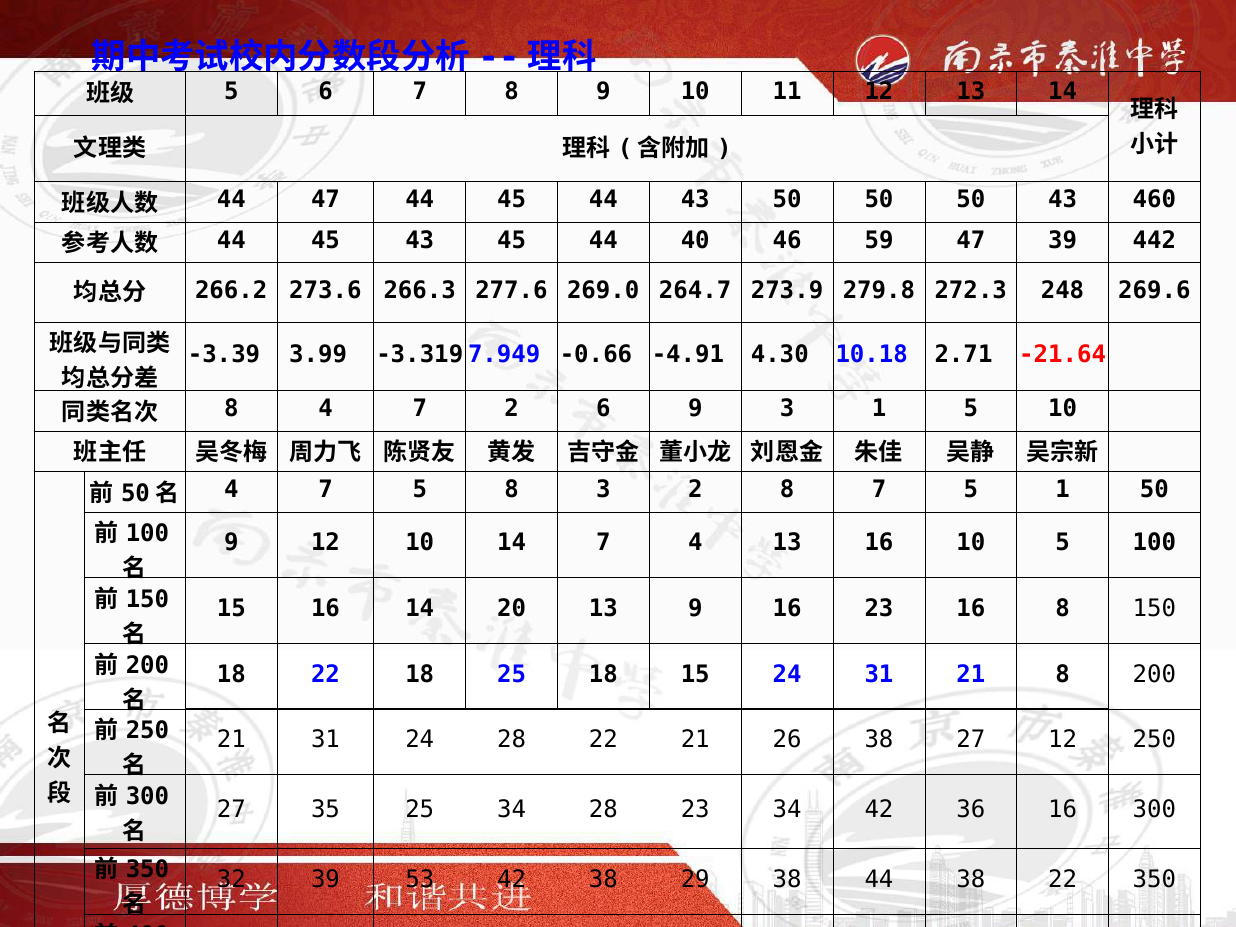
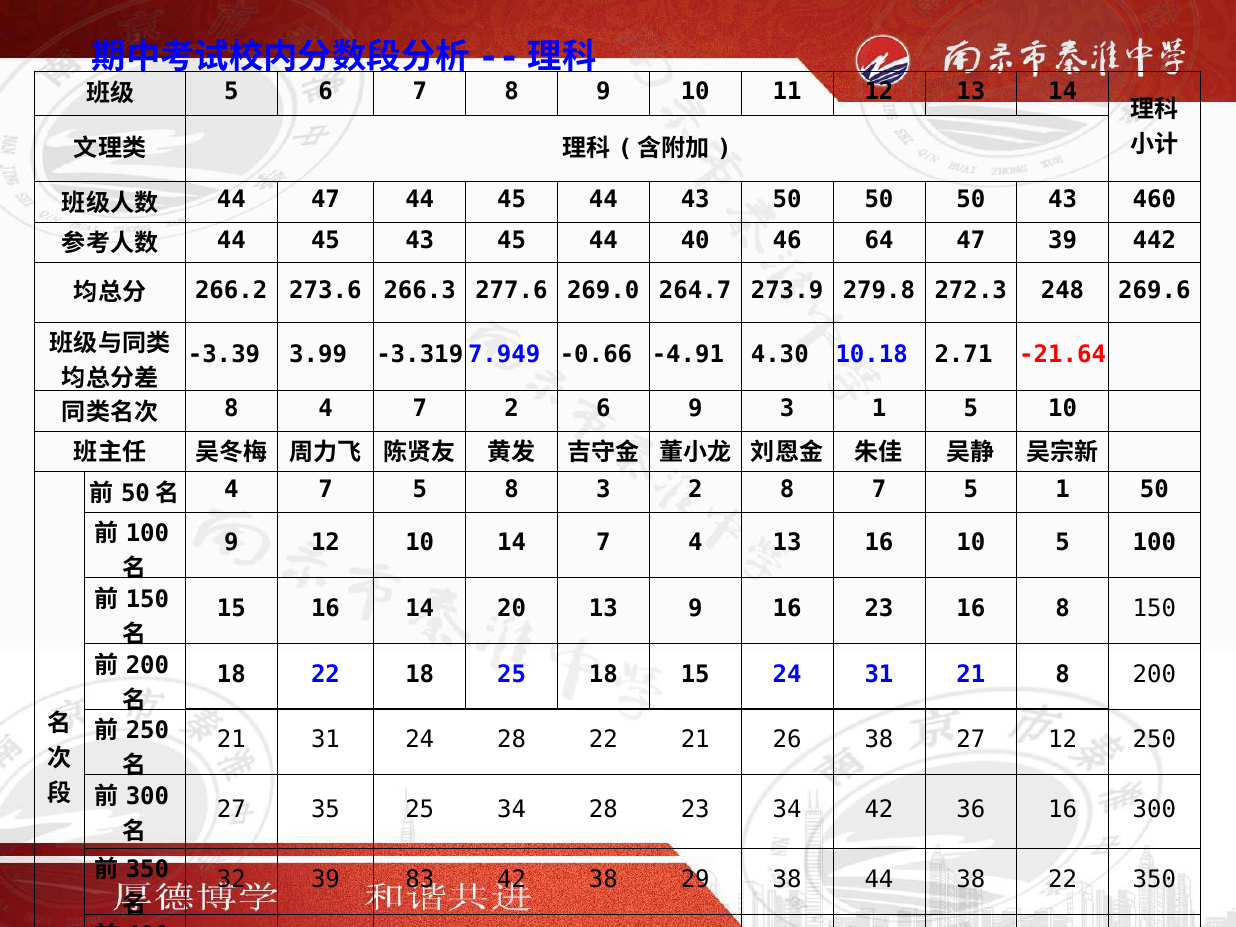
59: 59 -> 64
53: 53 -> 83
